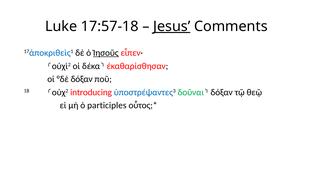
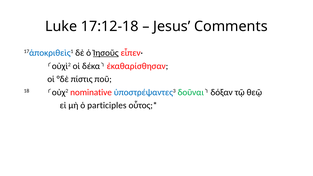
17:57-18: 17:57-18 -> 17:12-18
Jesus underline: present -> none
°δὲ δόξαν: δόξαν -> πίστις
introducing: introducing -> nominative
